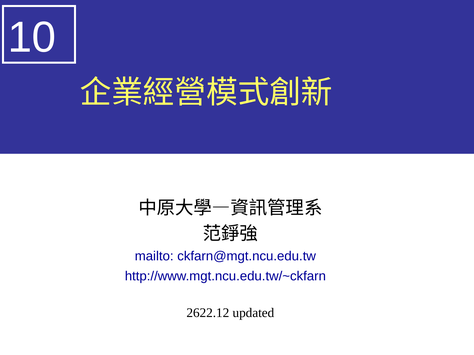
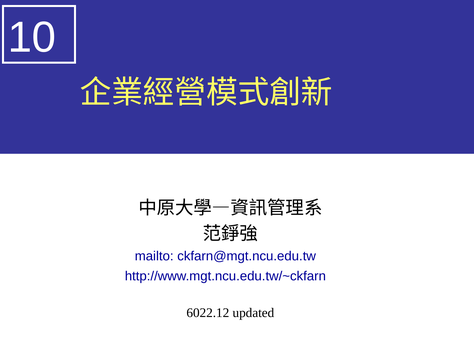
2622.12: 2622.12 -> 6022.12
